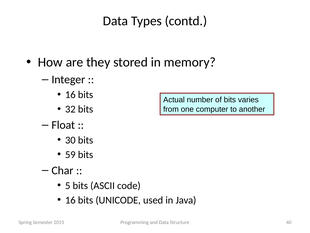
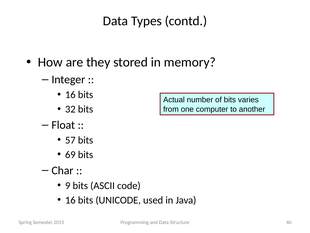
30: 30 -> 57
59: 59 -> 69
5: 5 -> 9
